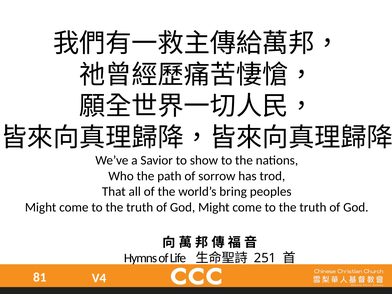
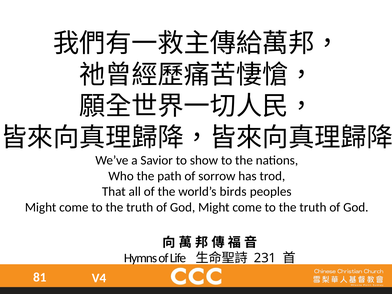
bring: bring -> birds
251: 251 -> 231
